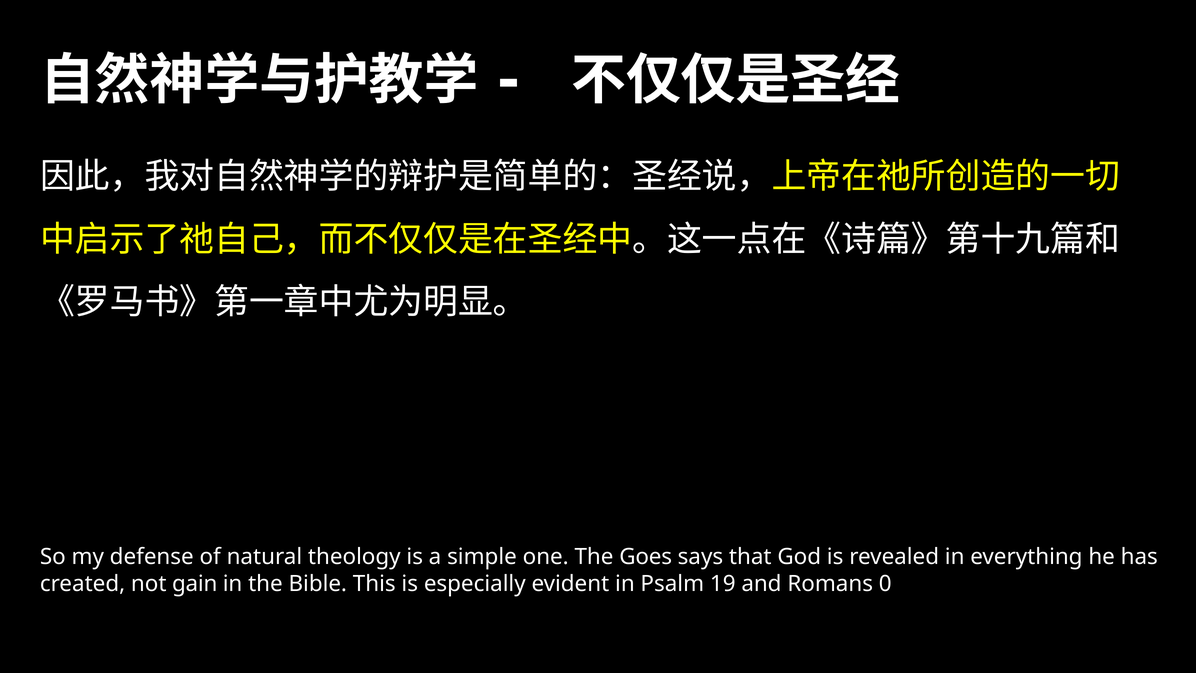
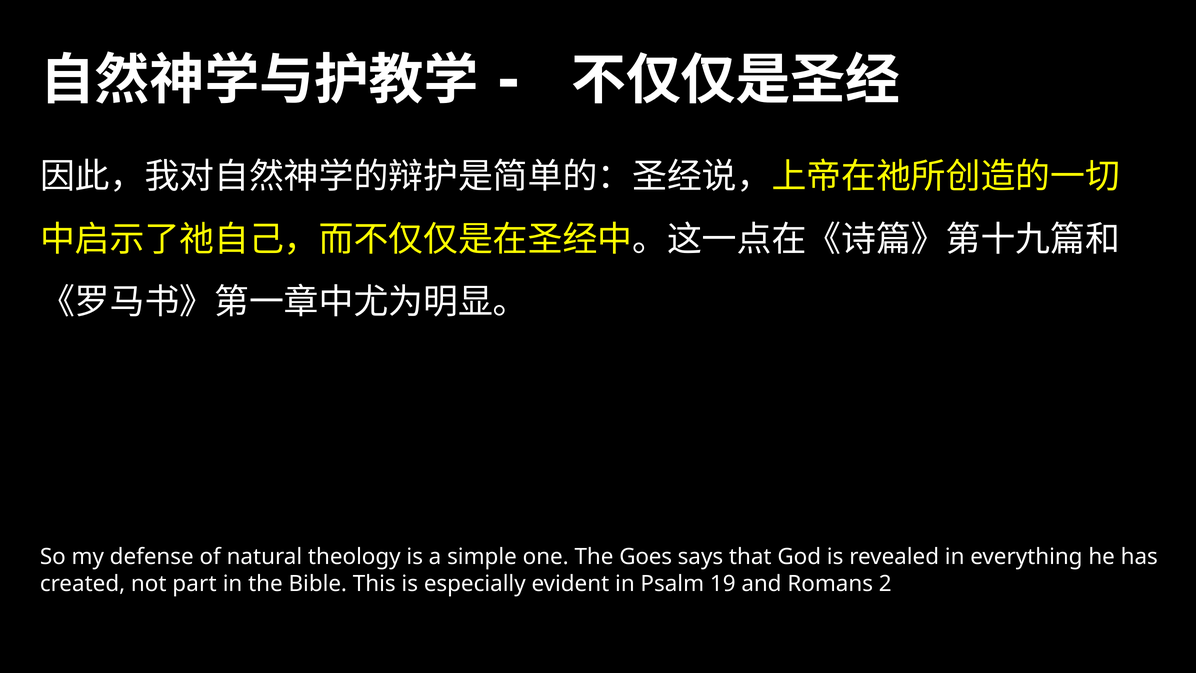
gain: gain -> part
0: 0 -> 2
